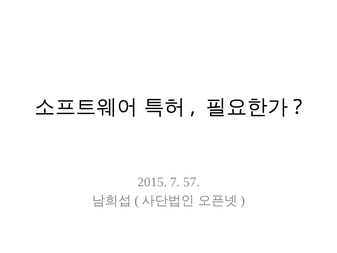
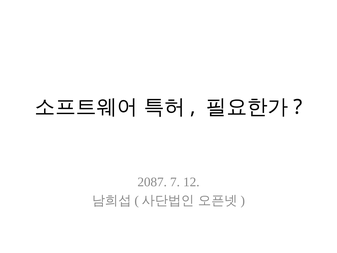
2015: 2015 -> 2087
57: 57 -> 12
